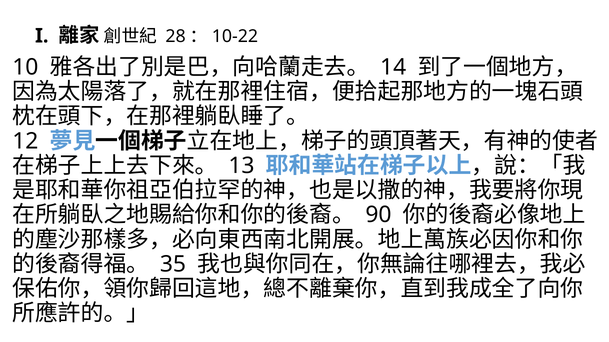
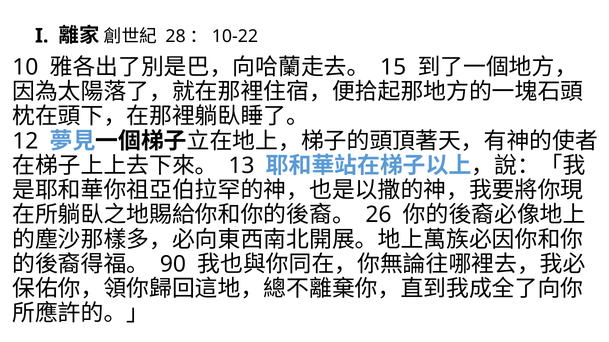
14: 14 -> 15
90: 90 -> 26
35: 35 -> 90
